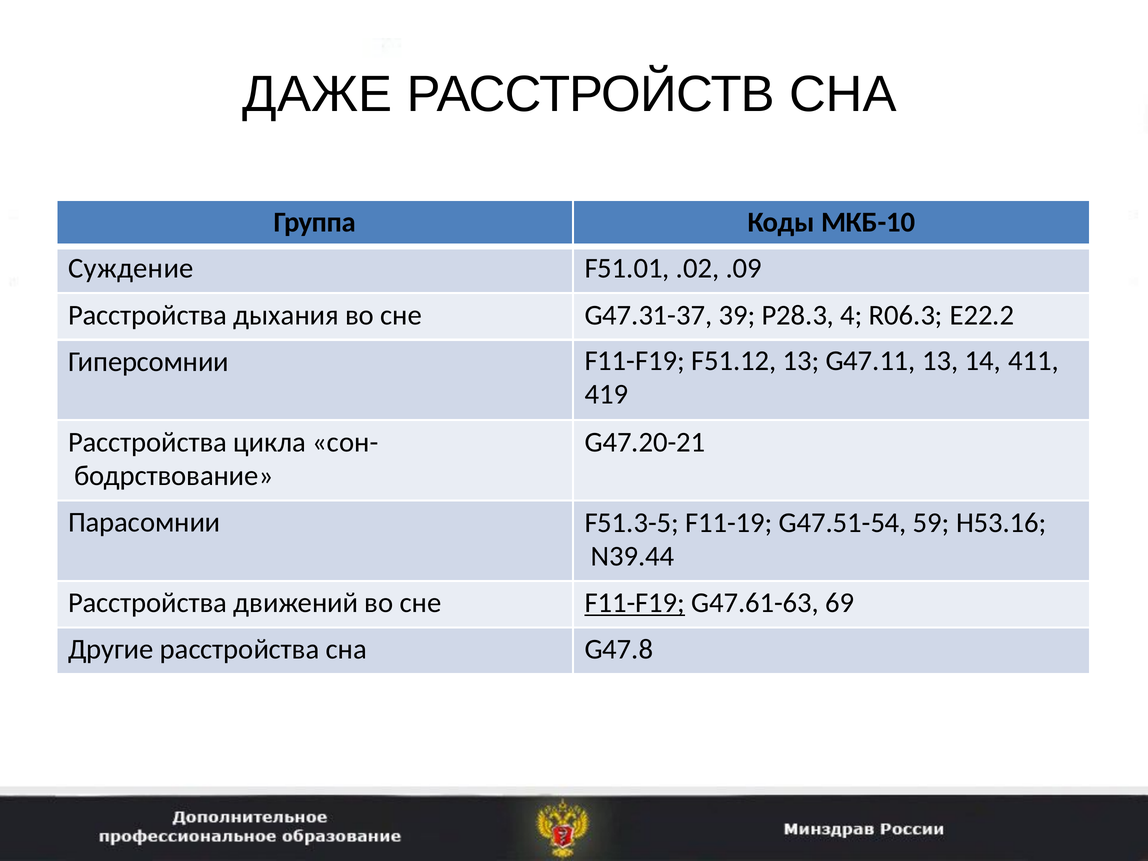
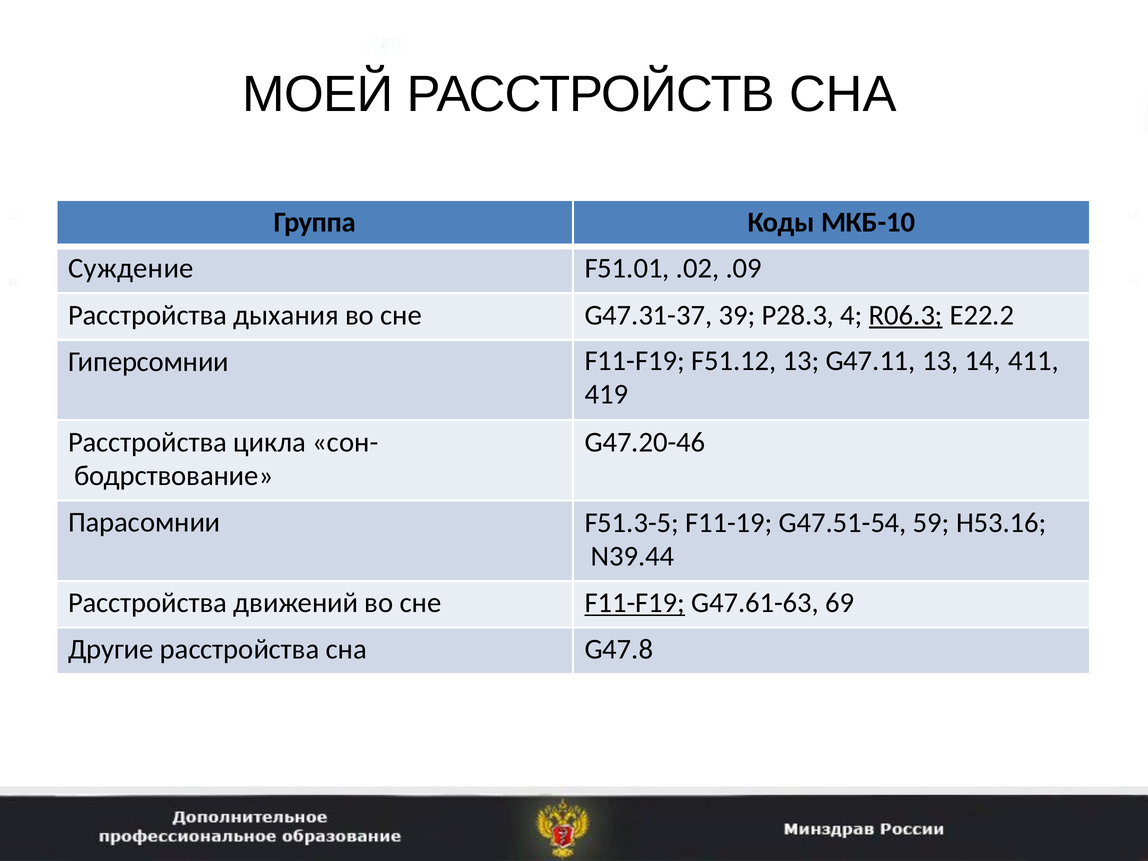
ДАЖЕ: ДАЖЕ -> МОЕЙ
R06.3 underline: none -> present
G47.20-21: G47.20-21 -> G47.20-46
